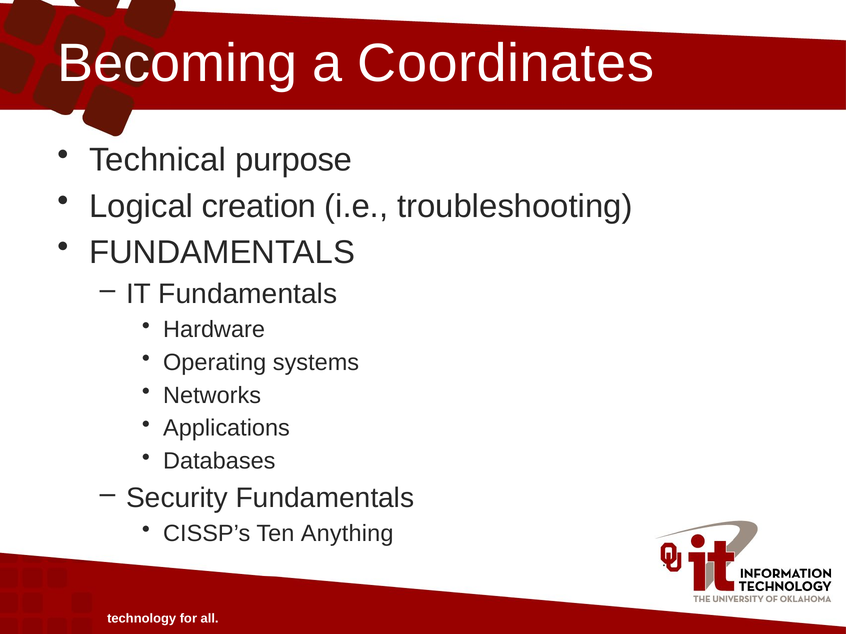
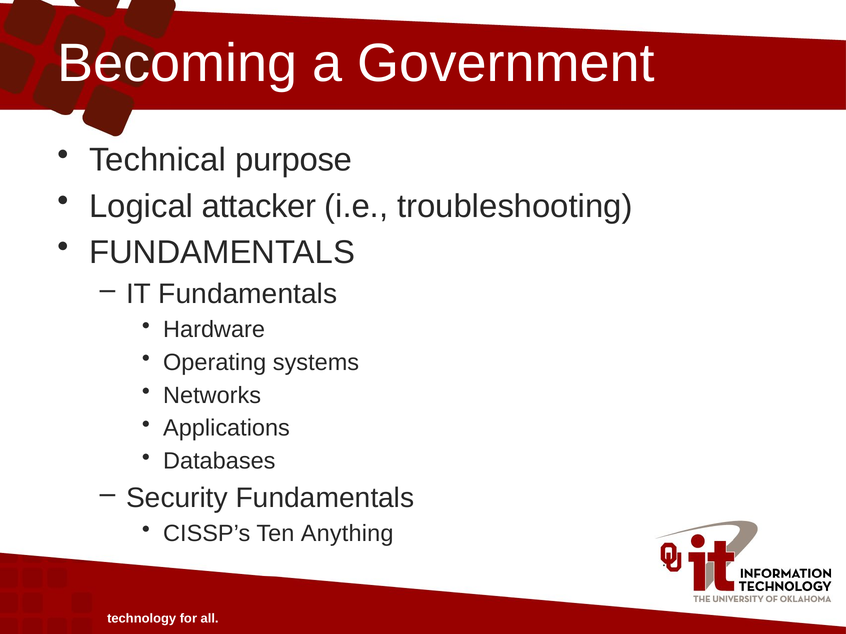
Coordinates: Coordinates -> Government
creation: creation -> attacker
